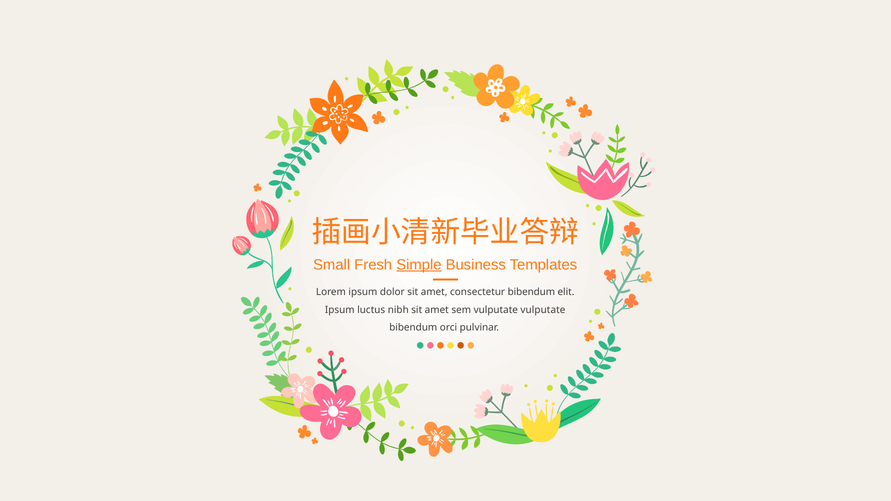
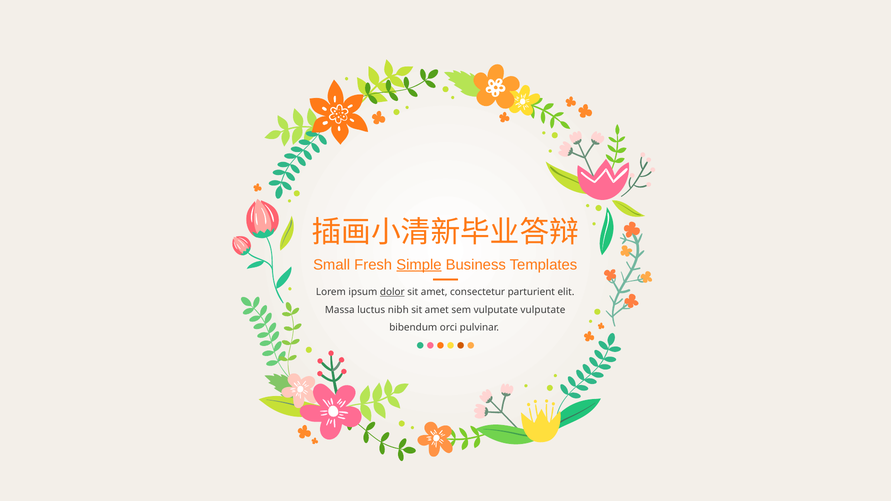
dolor underline: none -> present
consectetur bibendum: bibendum -> parturient
Ipsum at (340, 310): Ipsum -> Massa
